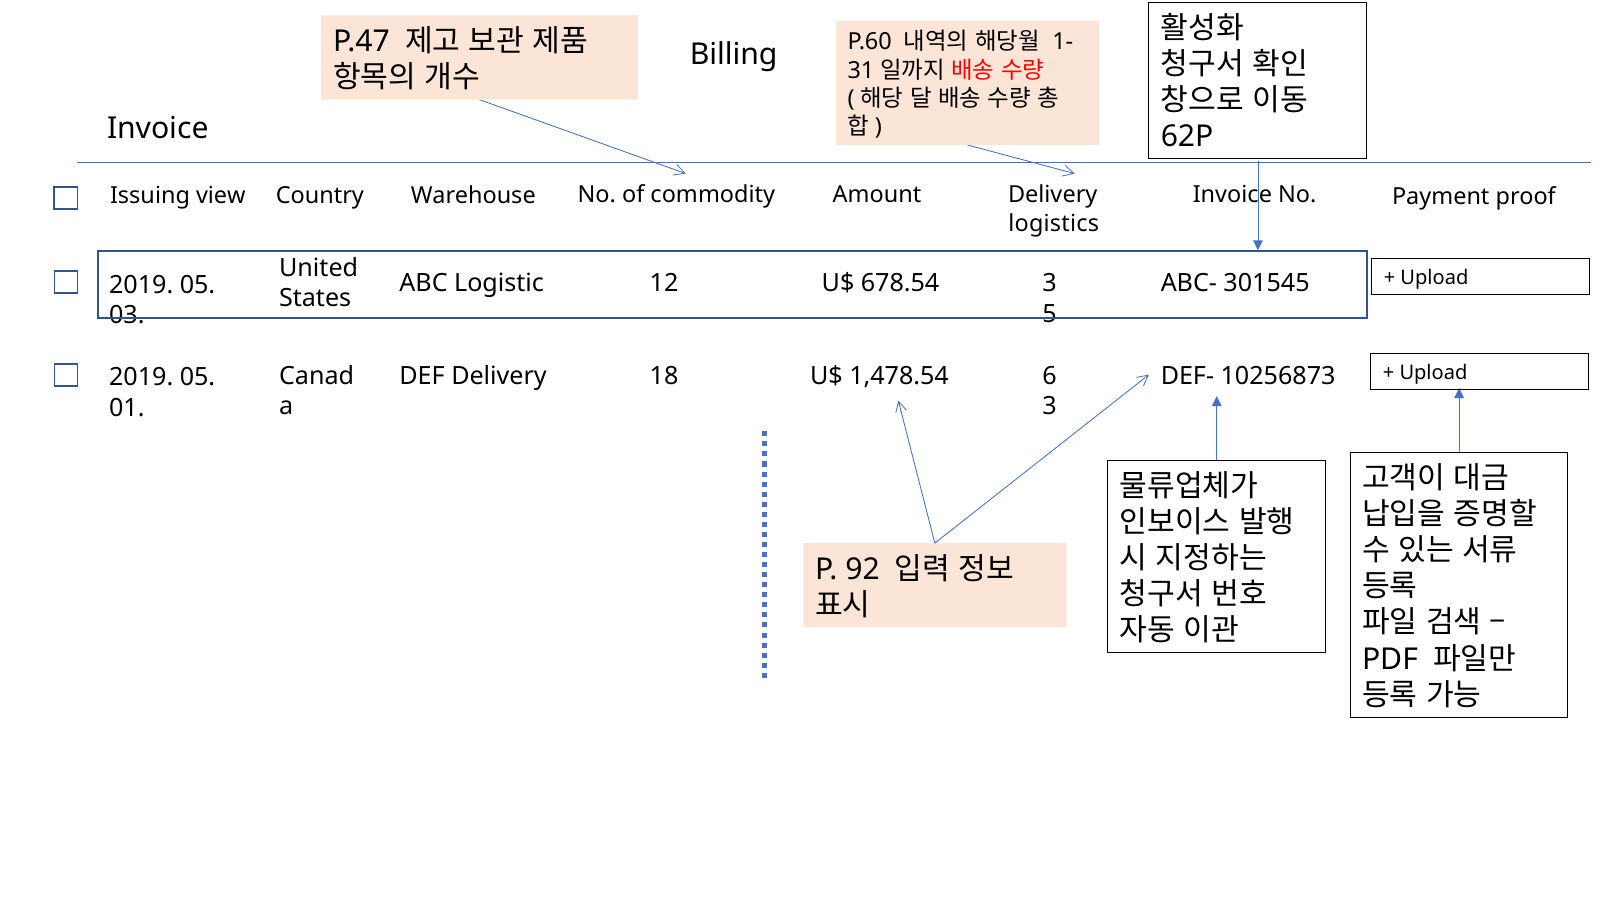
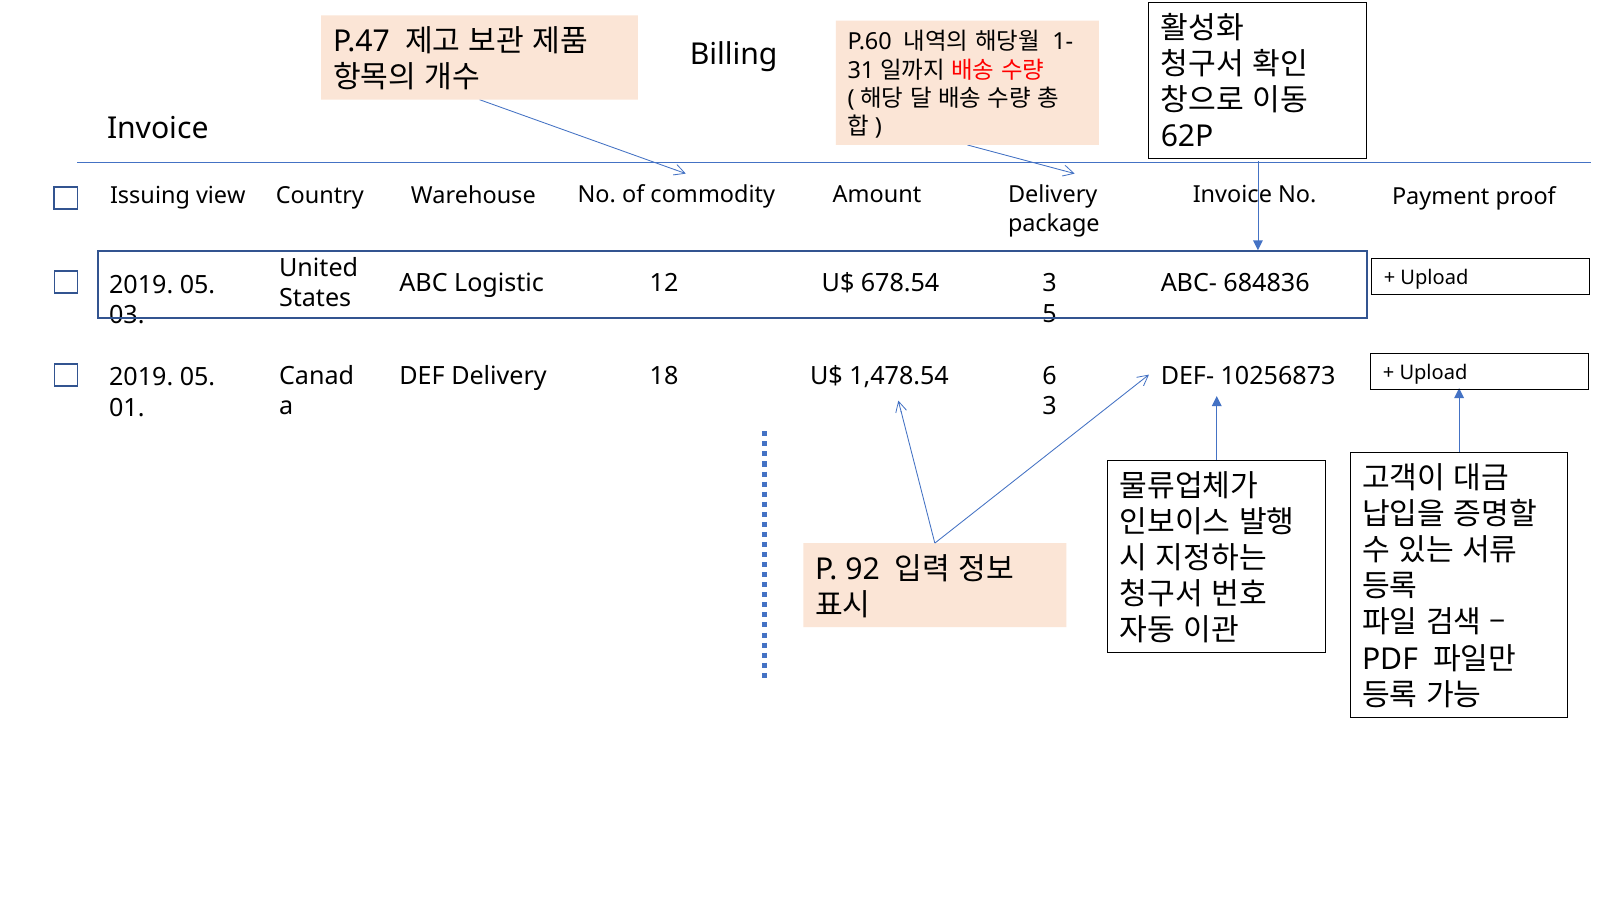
logistics: logistics -> package
301545: 301545 -> 684836
